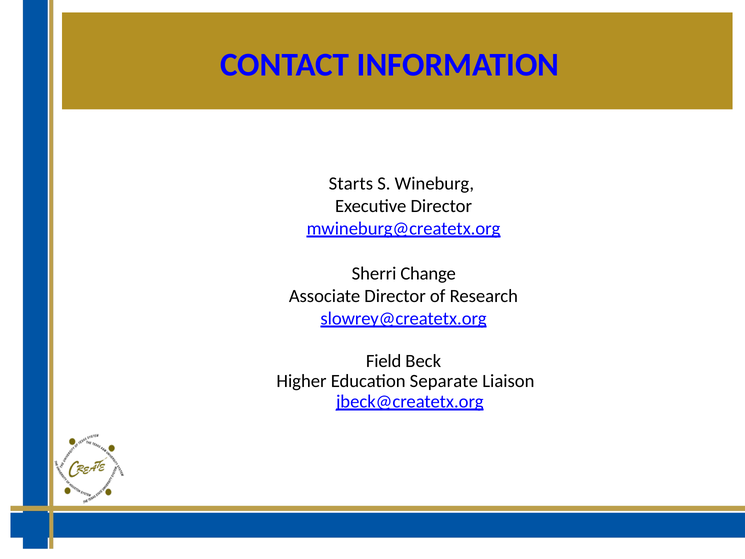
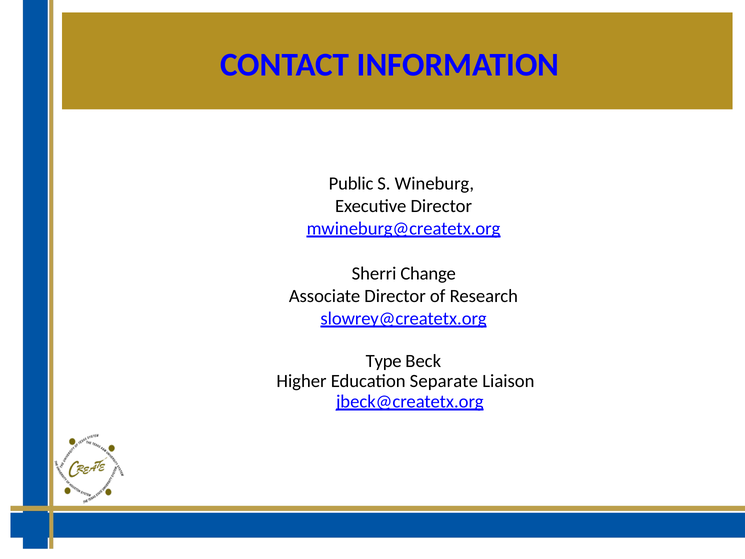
Starts: Starts -> Public
Field: Field -> Type
